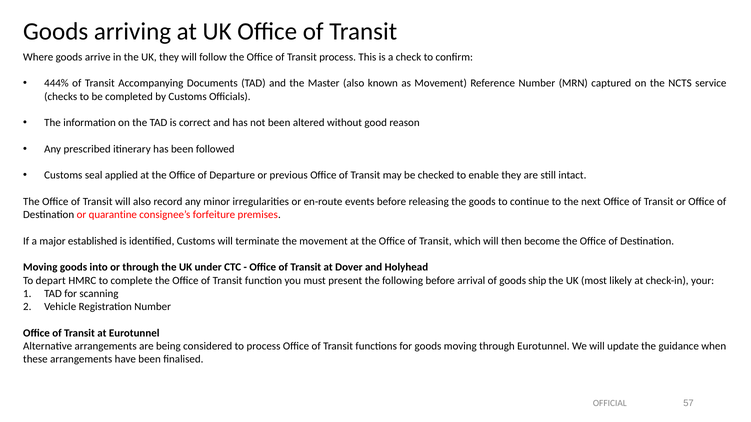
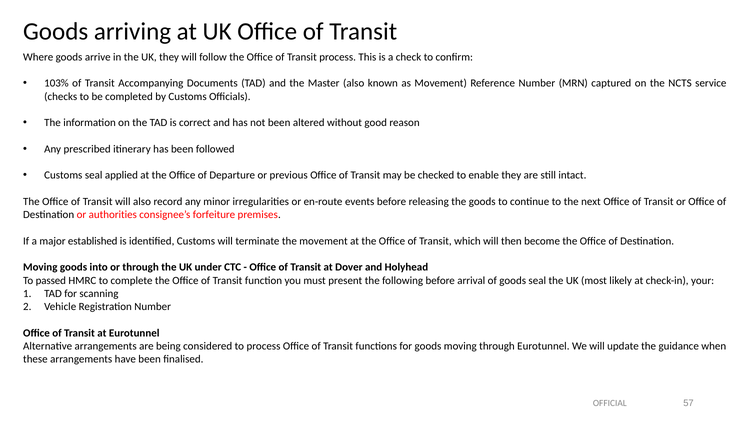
444%: 444% -> 103%
quarantine: quarantine -> authorities
depart: depart -> passed
goods ship: ship -> seal
